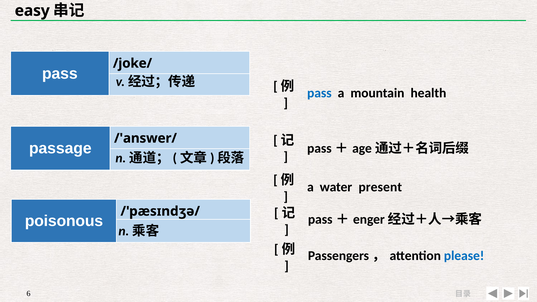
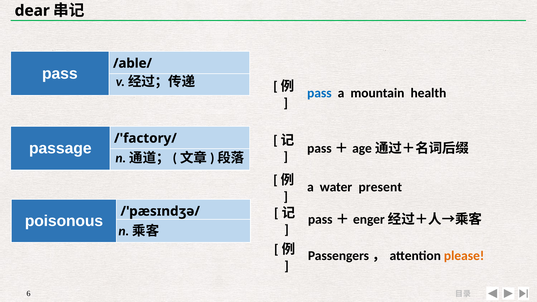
easy: easy -> dear
/joke/: /joke/ -> /able/
/'answer/: /'answer/ -> /'factory/
please colour: blue -> orange
